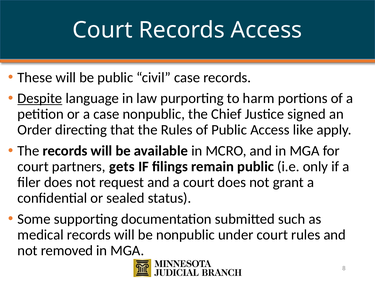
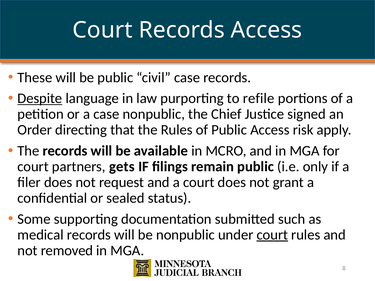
harm: harm -> refile
like: like -> risk
court at (272, 235) underline: none -> present
